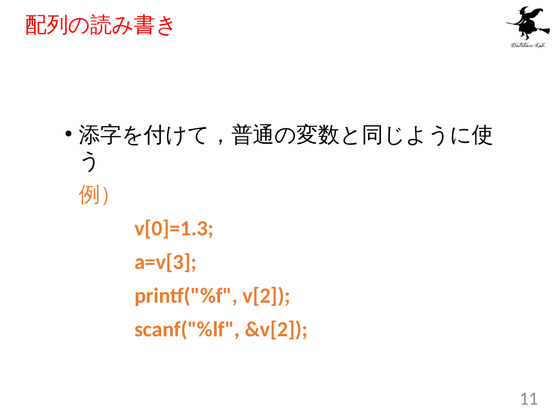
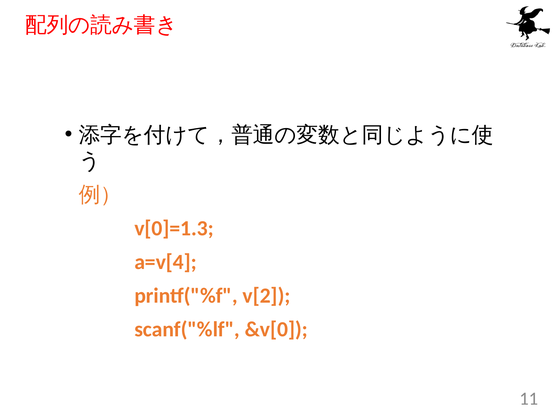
a=v[3: a=v[3 -> a=v[4
&v[2: &v[2 -> &v[0
